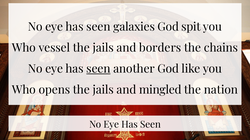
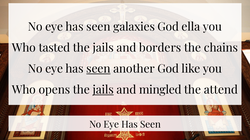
spit: spit -> ella
vessel: vessel -> tasted
jails at (103, 90) underline: none -> present
nation: nation -> attend
